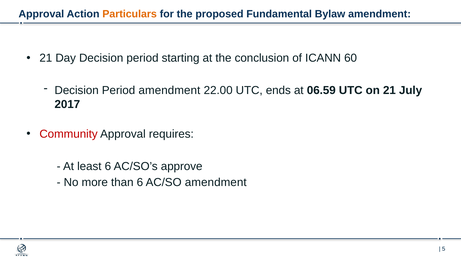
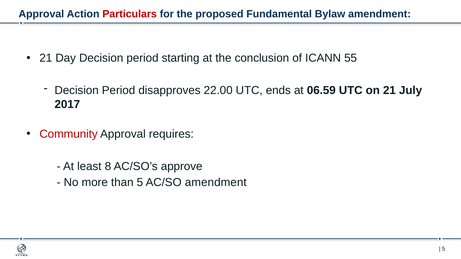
Particulars colour: orange -> red
60: 60 -> 55
Period amendment: amendment -> disapproves
least 6: 6 -> 8
than 6: 6 -> 5
